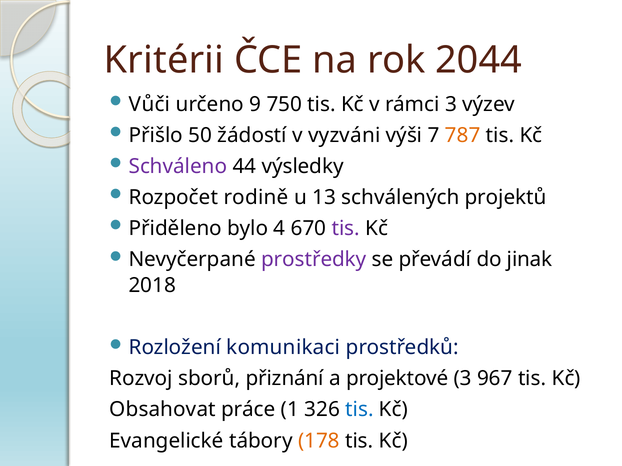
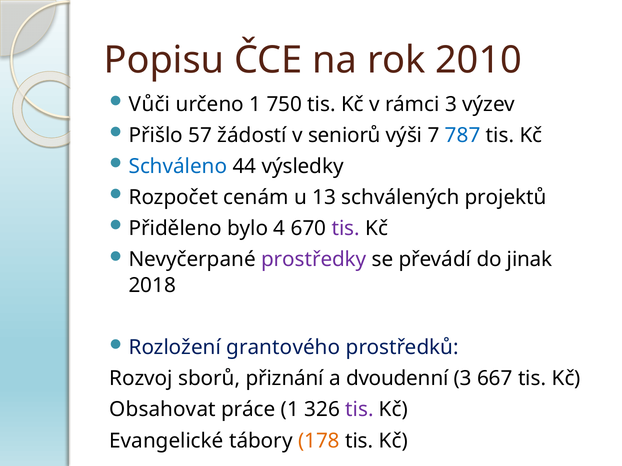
Kritérii: Kritérii -> Popisu
2044: 2044 -> 2010
určeno 9: 9 -> 1
50: 50 -> 57
vyzváni: vyzváni -> seniorů
787 colour: orange -> blue
Schváleno colour: purple -> blue
rodině: rodině -> cenám
komunikaci: komunikaci -> grantového
projektové: projektové -> dvoudenní
967: 967 -> 667
tis at (359, 410) colour: blue -> purple
